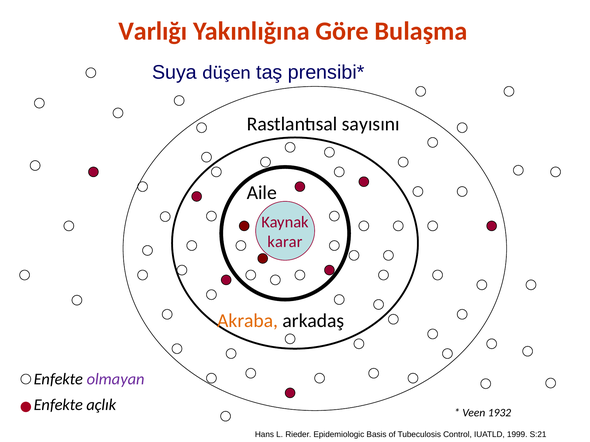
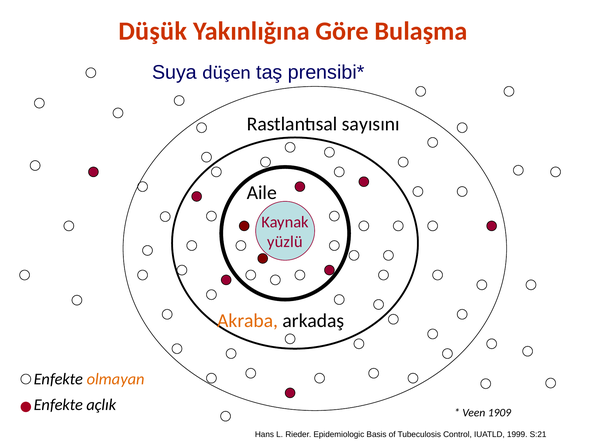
Varlığı: Varlığı -> Düşük
karar: karar -> yüzlü
olmayan colour: purple -> orange
1932: 1932 -> 1909
